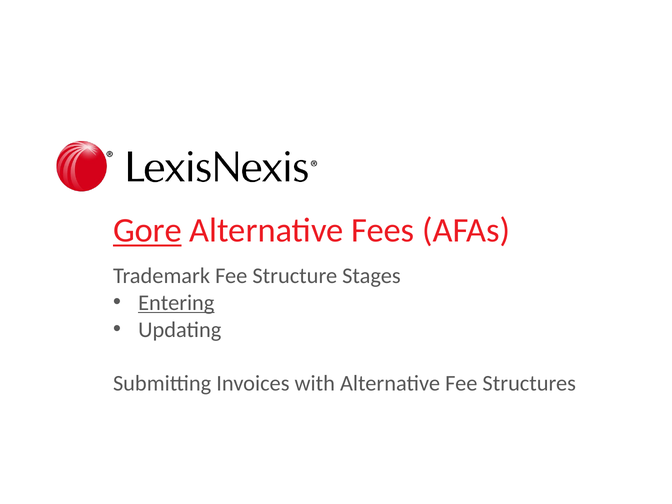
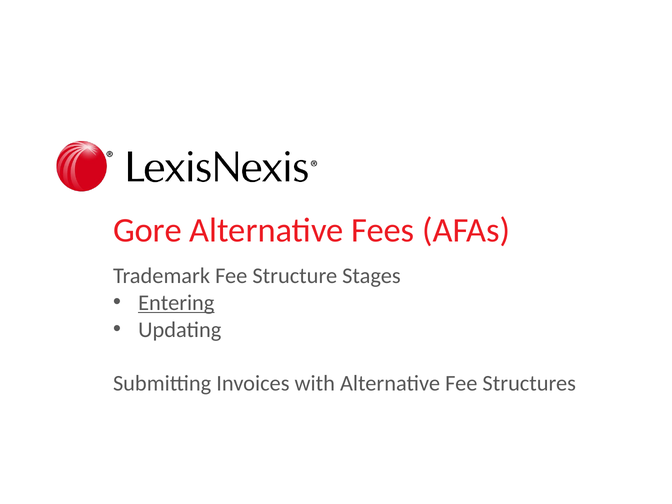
Gore underline: present -> none
